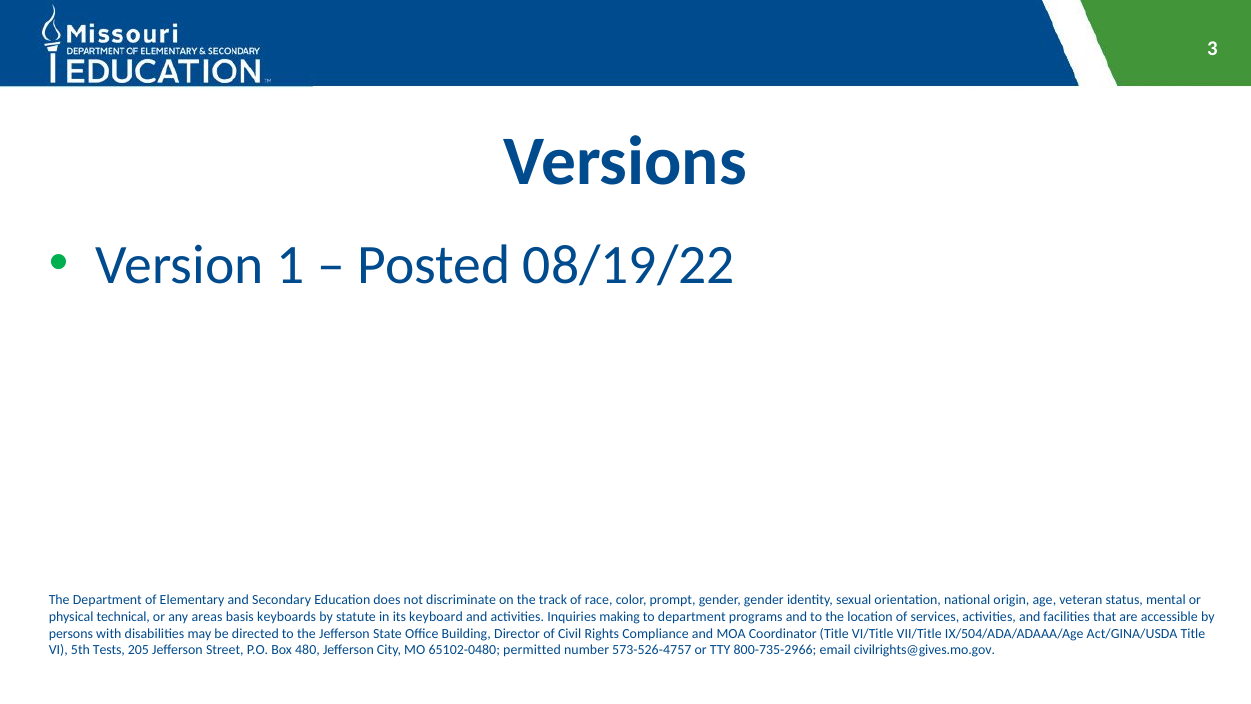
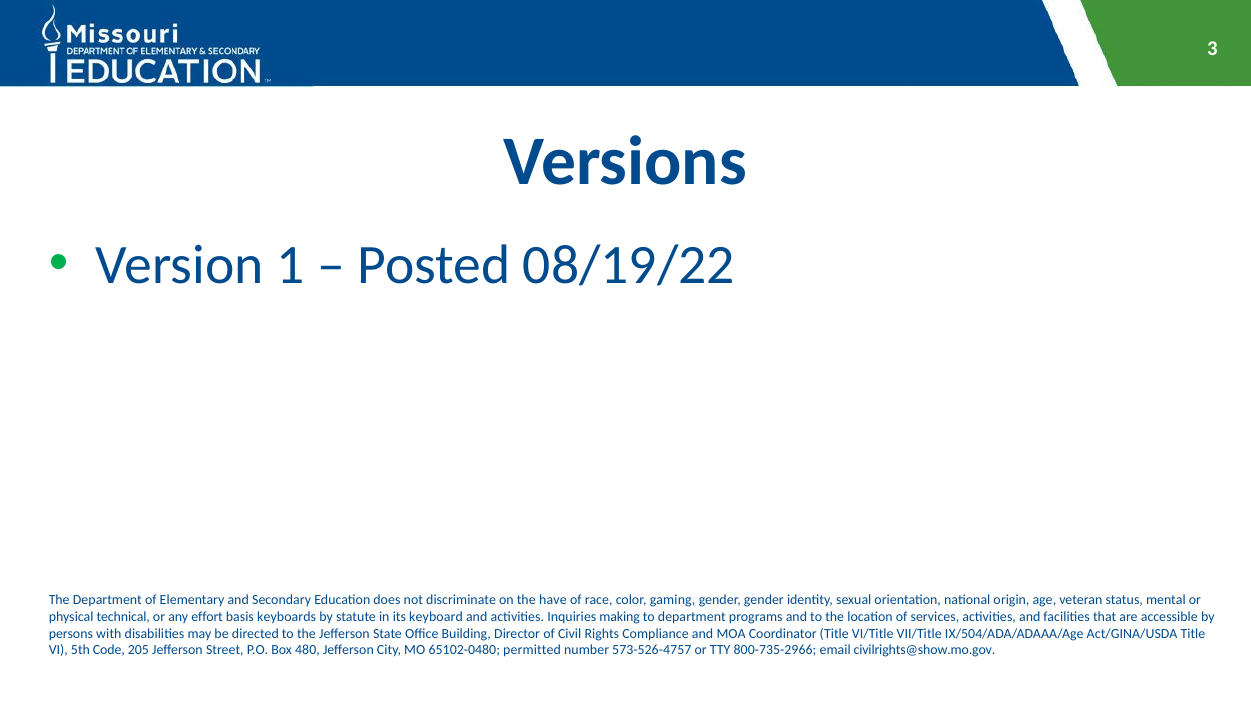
track: track -> have
prompt: prompt -> gaming
areas: areas -> effort
Tests: Tests -> Code
civilrights@gives.mo.gov: civilrights@gives.mo.gov -> civilrights@show.mo.gov
